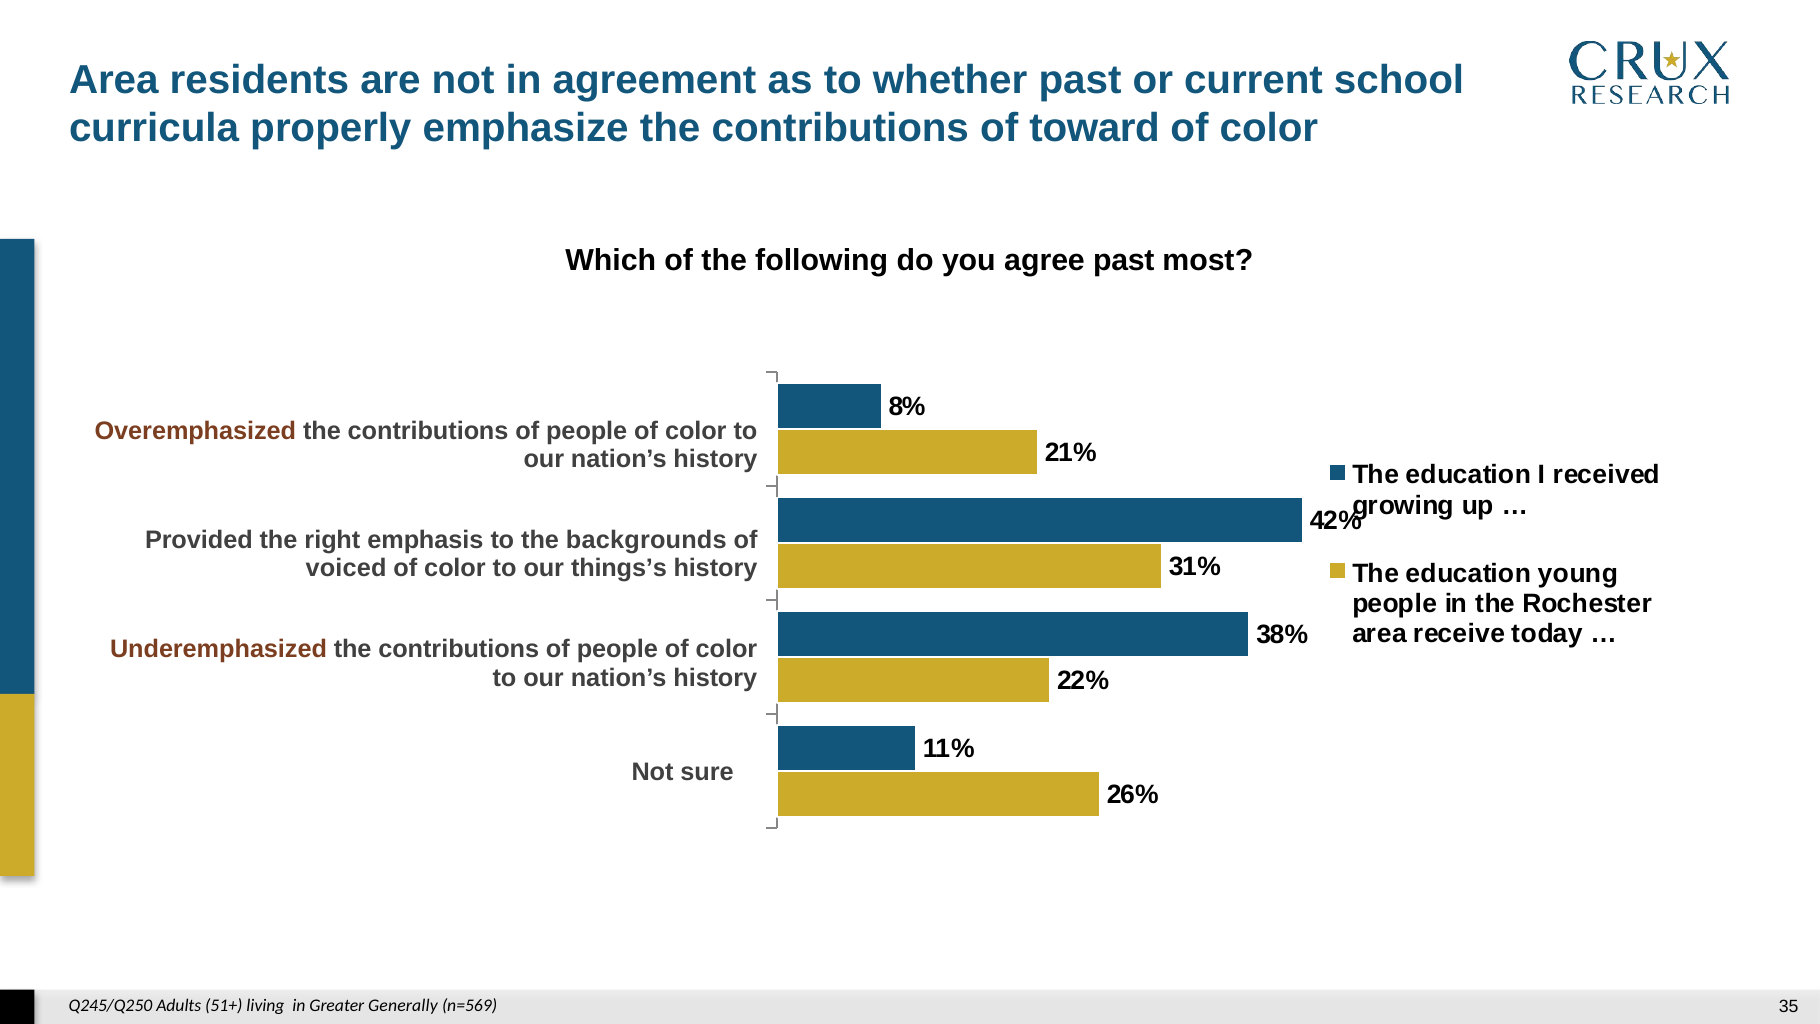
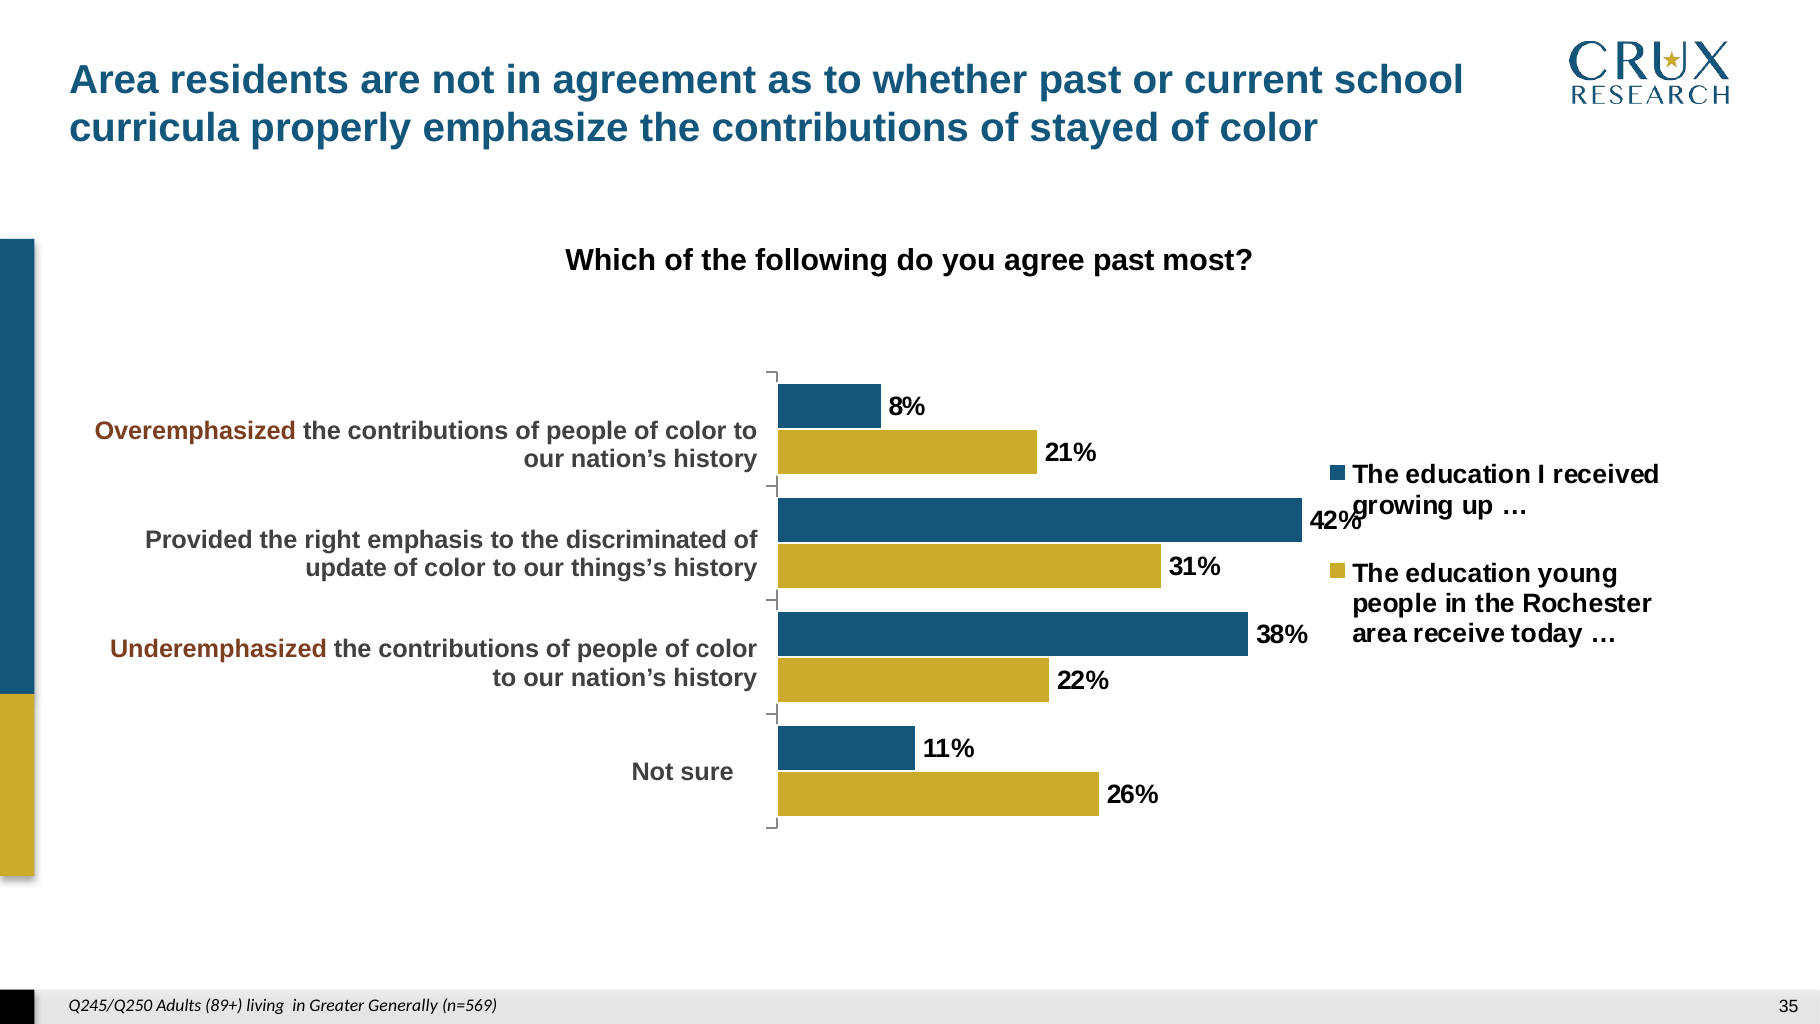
toward: toward -> stayed
backgrounds: backgrounds -> discriminated
voiced: voiced -> update
51+: 51+ -> 89+
